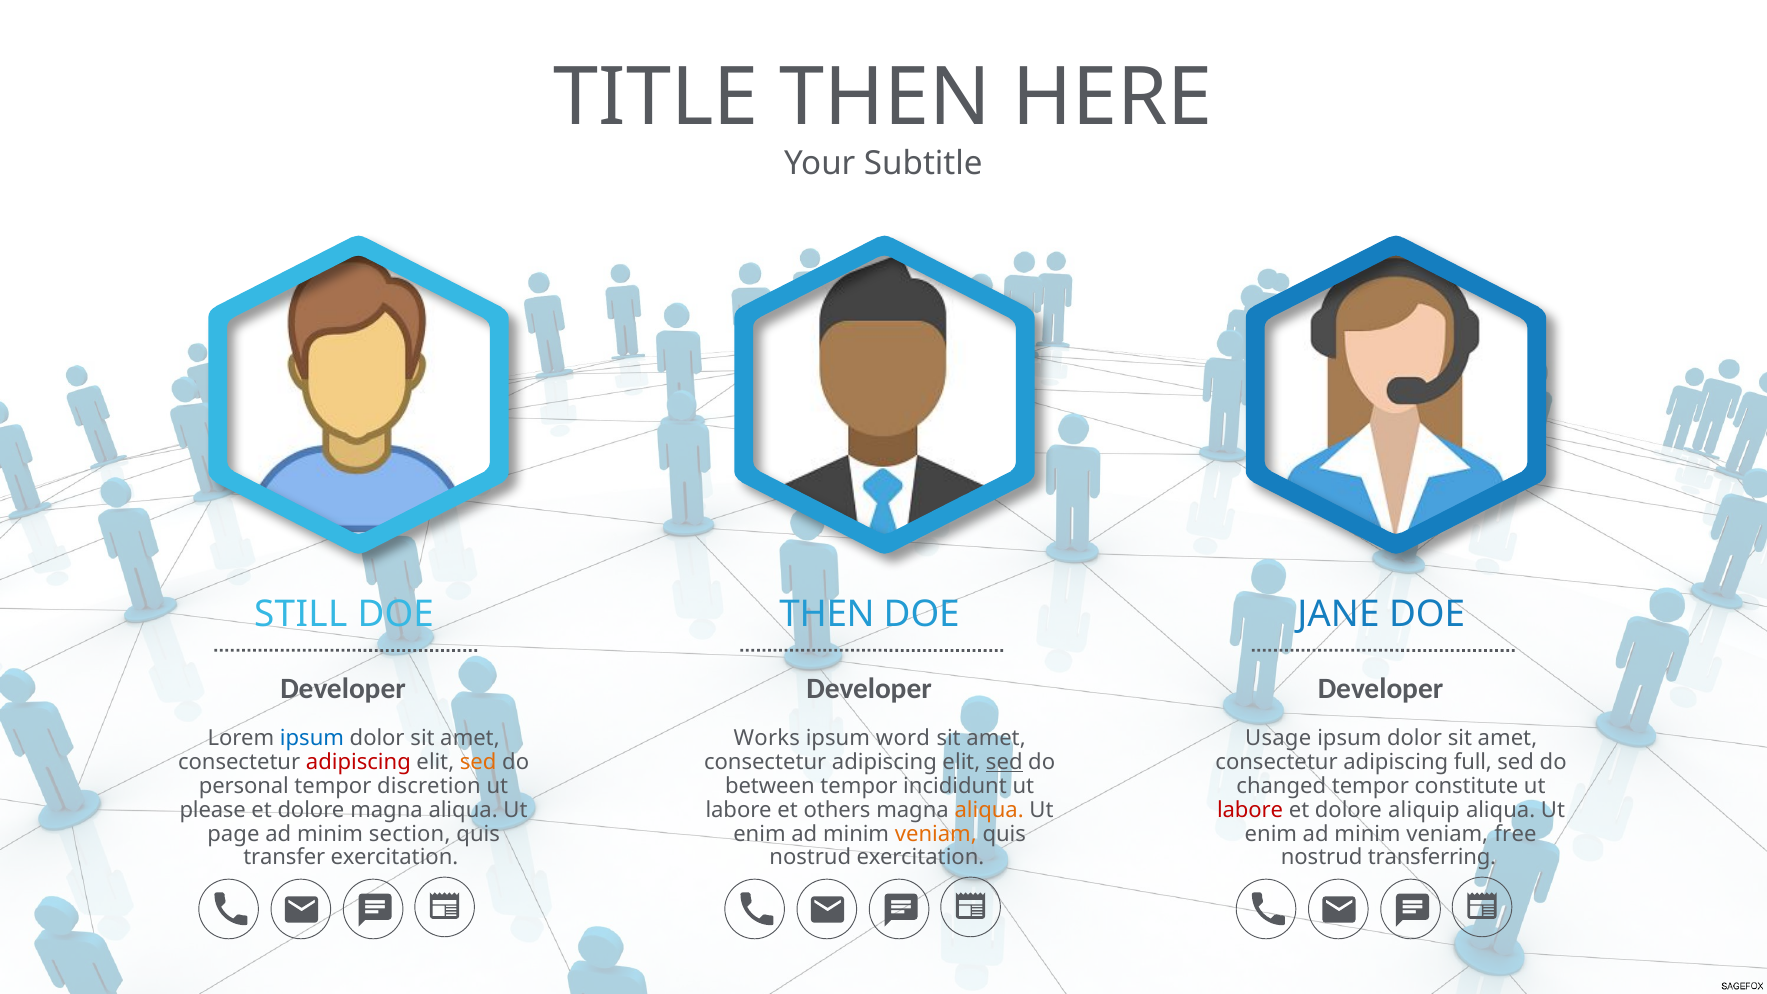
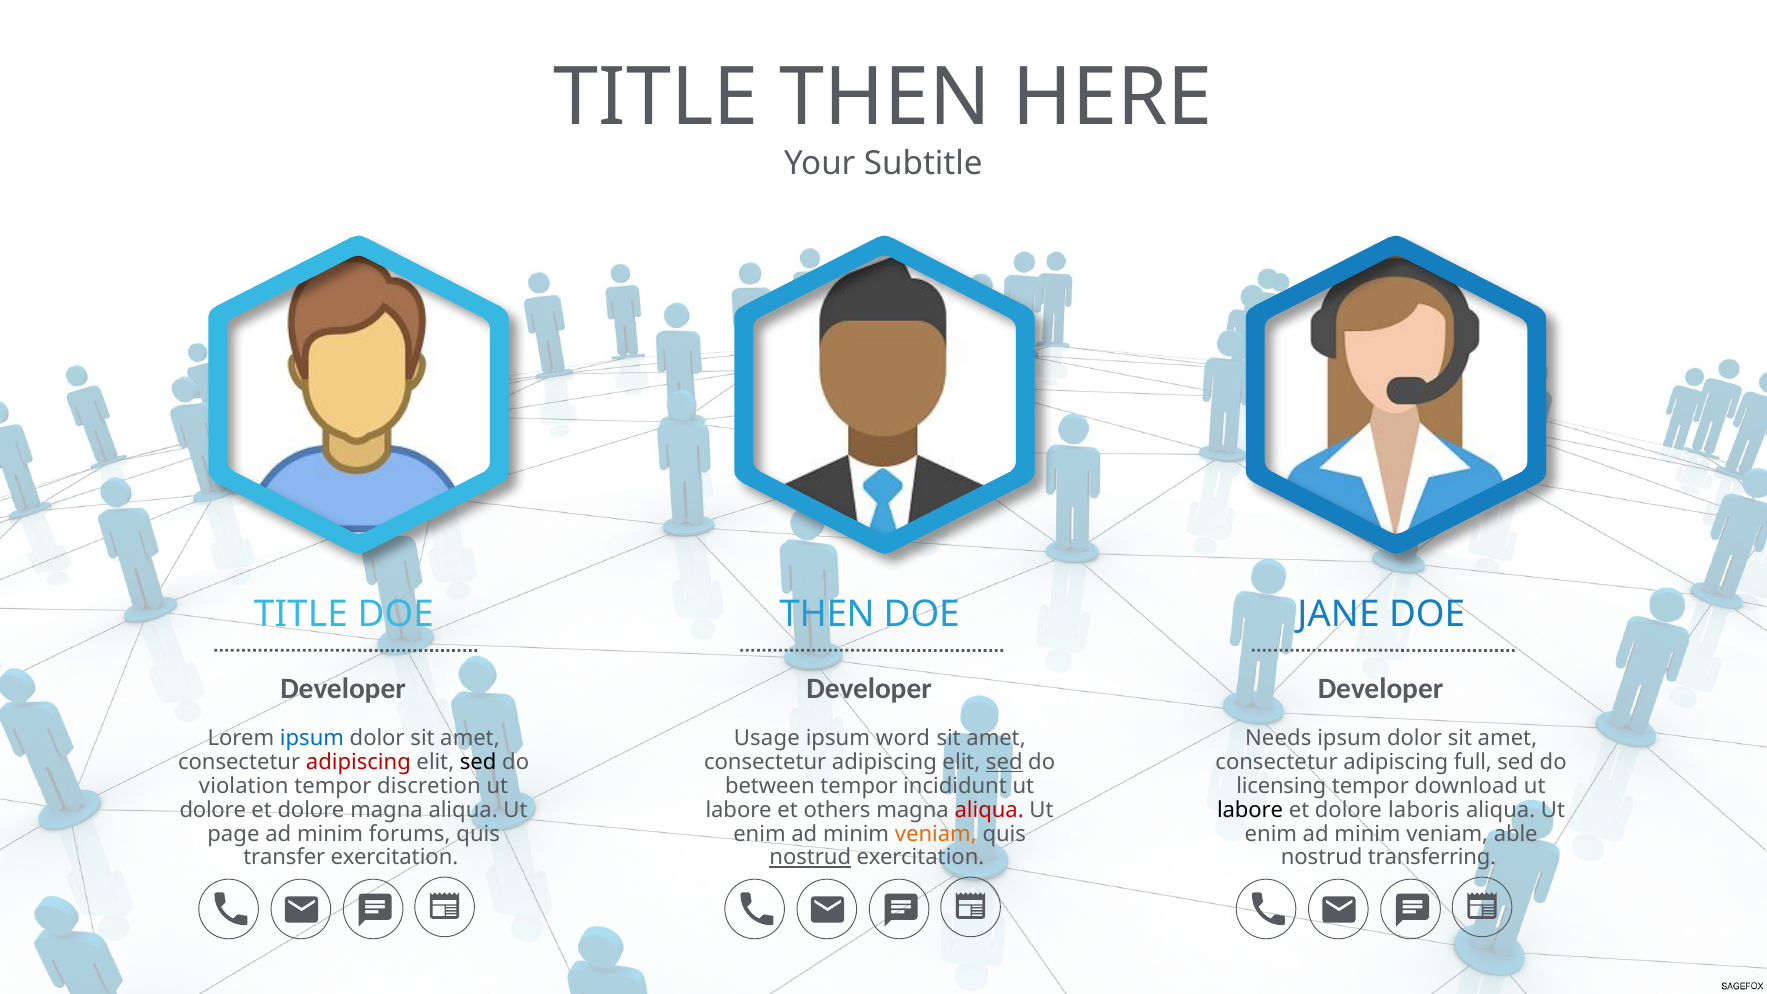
STILL at (301, 615): STILL -> TITLE
Works: Works -> Usage
Usage: Usage -> Needs
sed at (478, 762) colour: orange -> black
personal: personal -> violation
changed: changed -> licensing
constitute: constitute -> download
please at (213, 810): please -> dolore
aliqua at (989, 810) colour: orange -> red
labore at (1250, 810) colour: red -> black
aliquip: aliquip -> laboris
section: section -> forums
free: free -> able
nostrud at (810, 858) underline: none -> present
